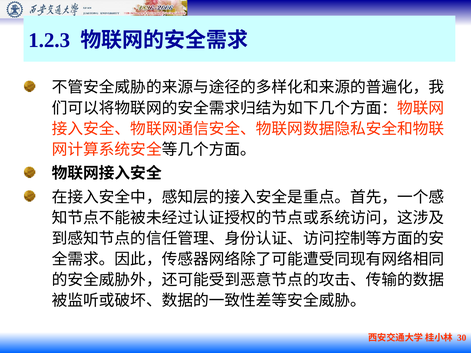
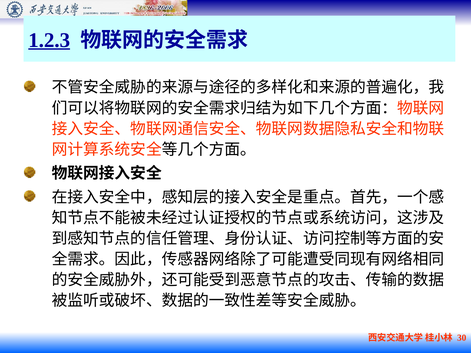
1.2.3 underline: none -> present
